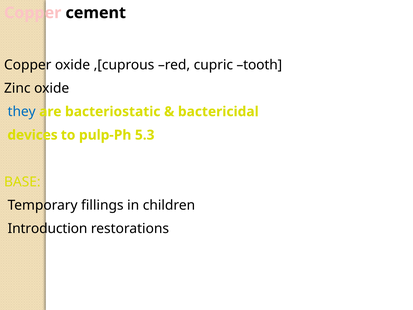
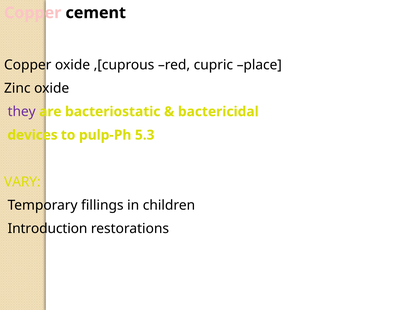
tooth: tooth -> place
they colour: blue -> purple
BASE: BASE -> VARY
